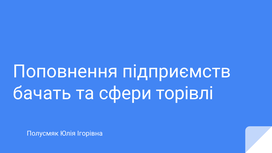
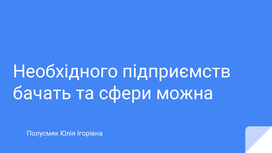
Поповнення: Поповнення -> Необхідного
торівлі: торівлі -> можна
